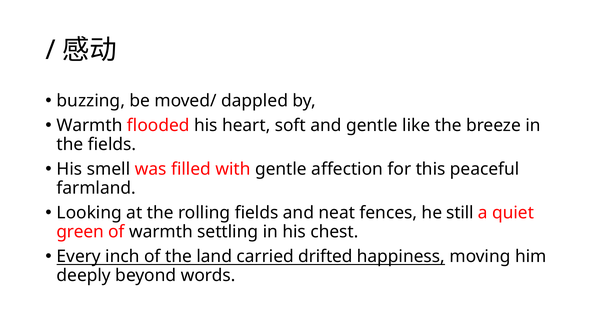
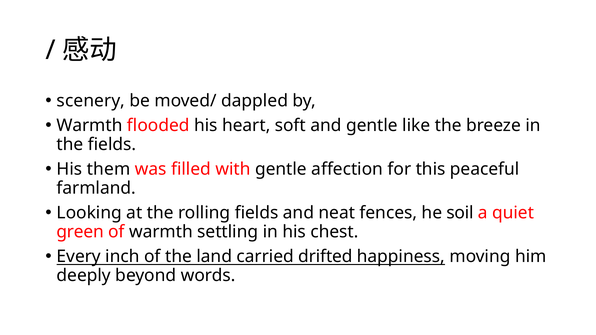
buzzing: buzzing -> scenery
smell: smell -> them
still: still -> soil
